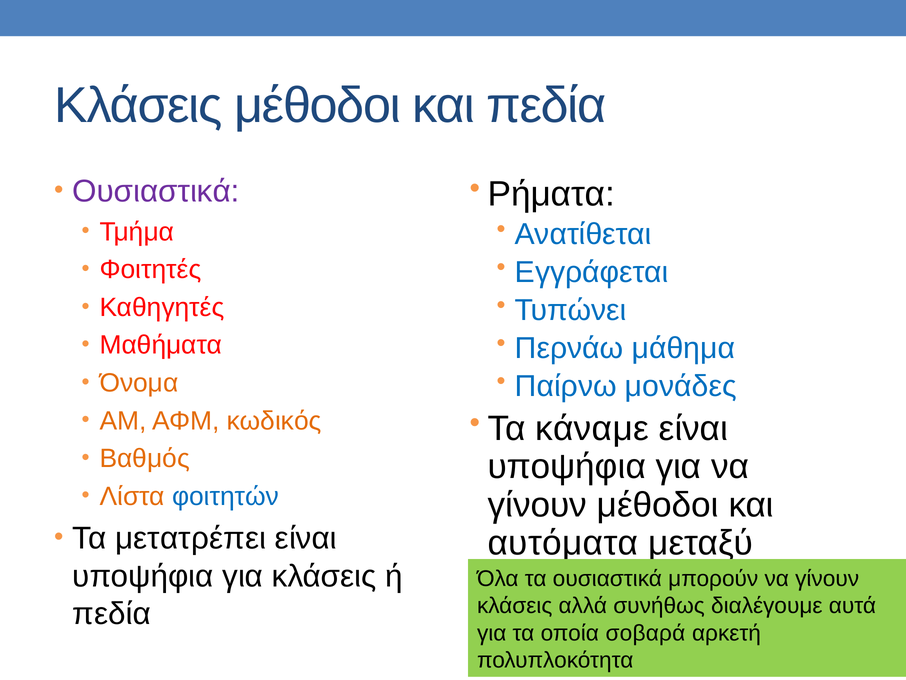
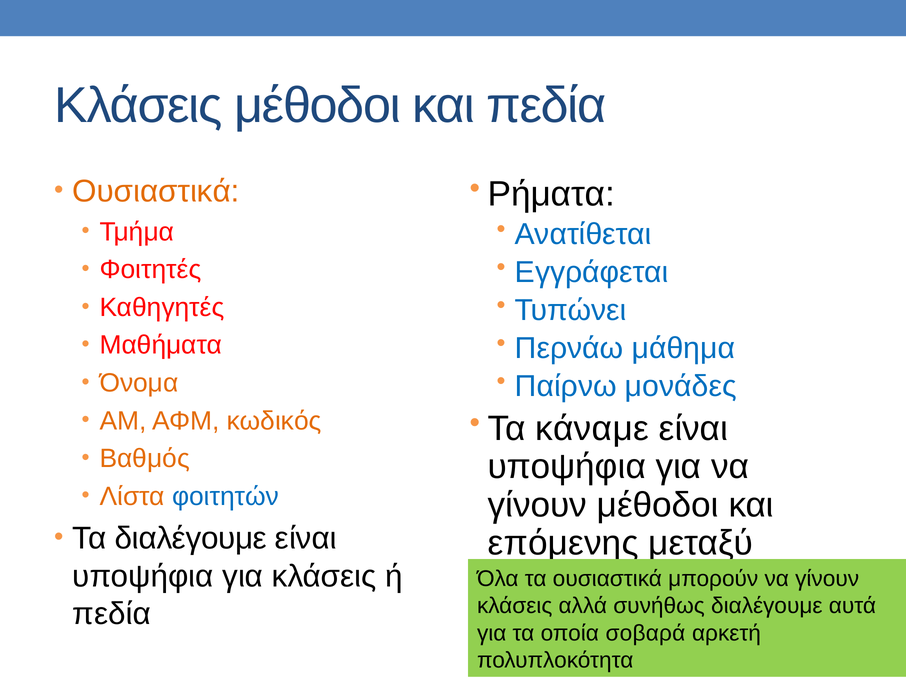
Ουσιαστικά at (156, 191) colour: purple -> orange
Τα μετατρέπει: μετατρέπει -> διαλέγουμε
αυτόματα: αυτόματα -> επόμενης
